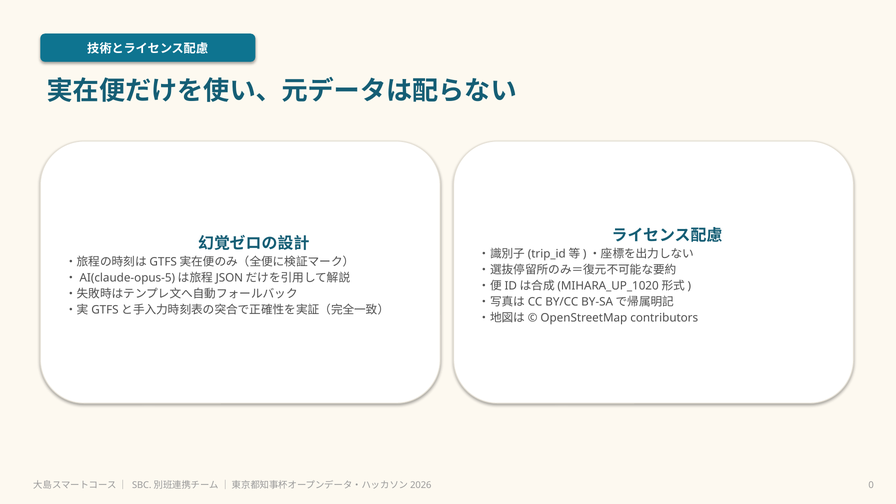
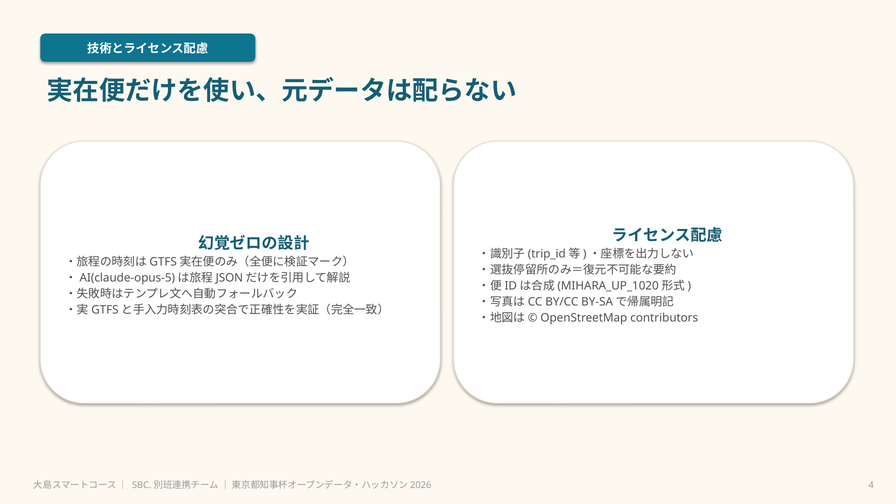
0: 0 -> 4
